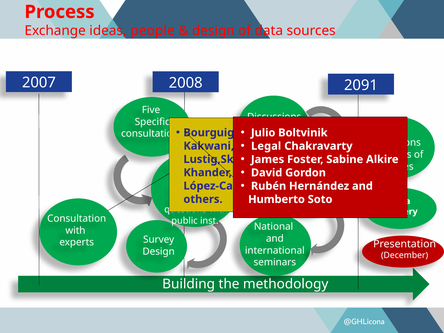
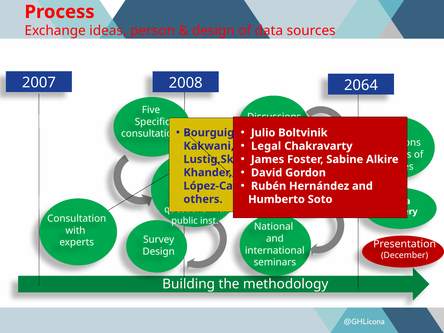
people: people -> person
2091: 2091 -> 2064
